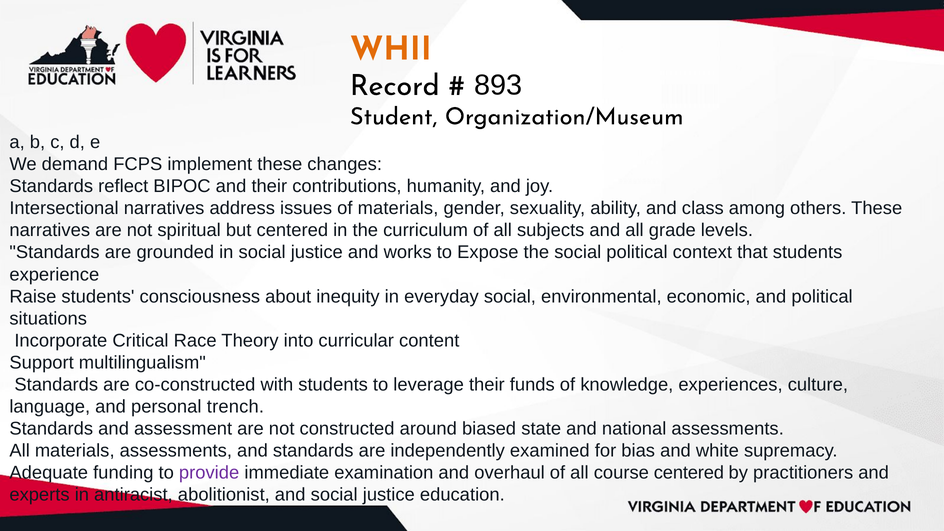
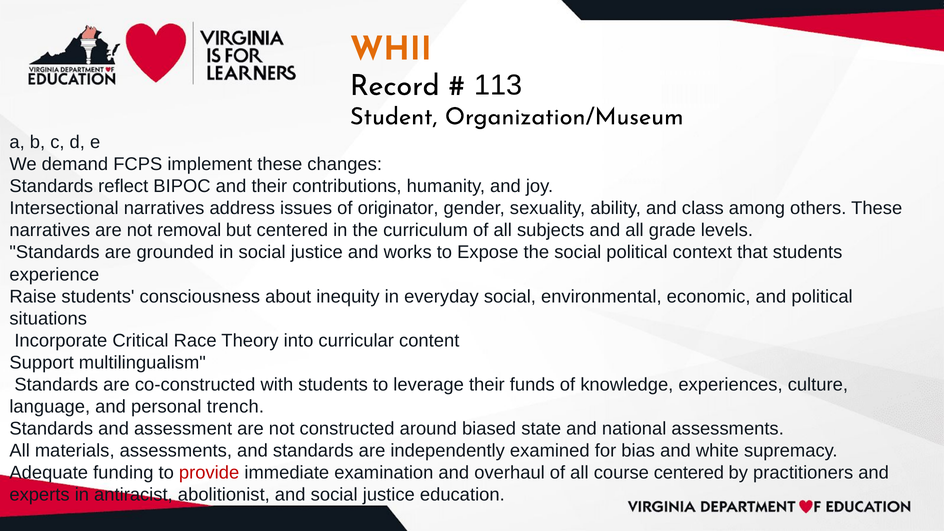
893: 893 -> 113
of materials: materials -> originator
spiritual: spiritual -> removal
provide colour: purple -> red
